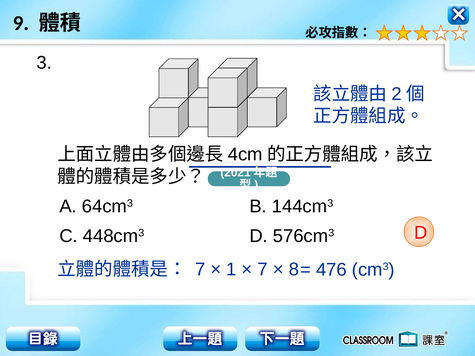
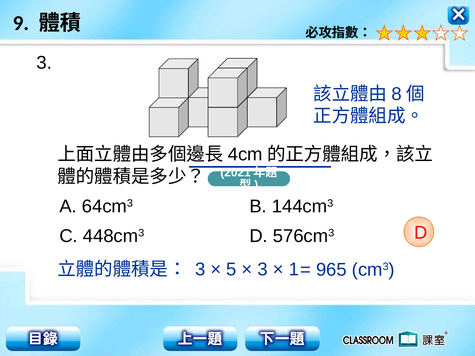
2: 2 -> 8
476: 476 -> 965
7 at (200, 270): 7 -> 3
1: 1 -> 5
7 at (263, 270): 7 -> 3
8: 8 -> 1
